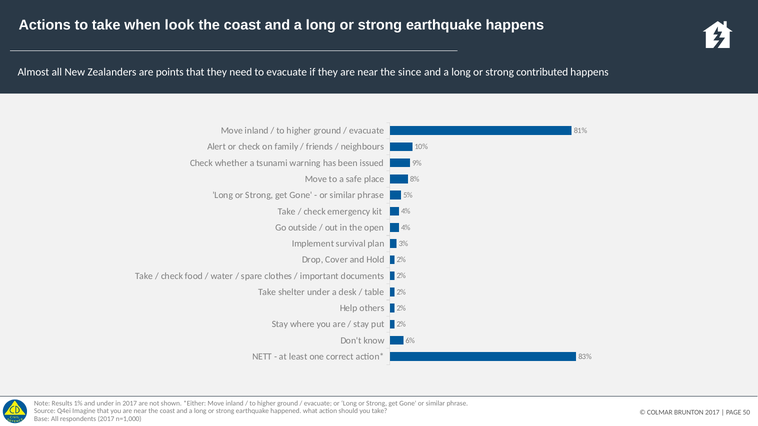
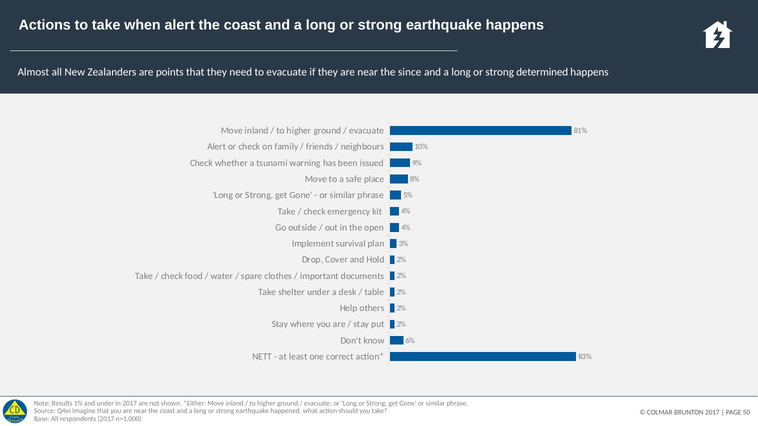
when look: look -> alert
contributed: contributed -> determined
